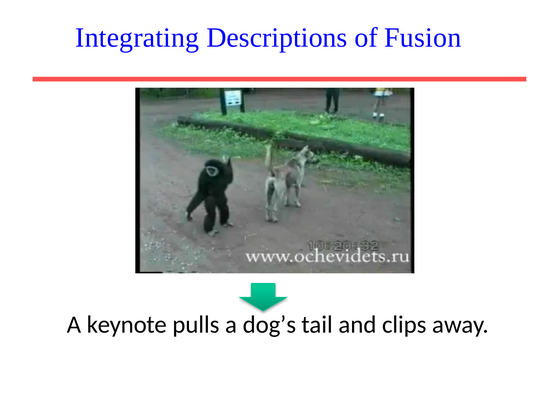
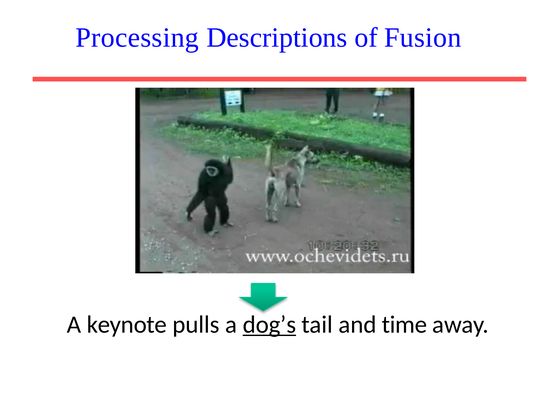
Integrating: Integrating -> Processing
dog’s underline: none -> present
clips: clips -> time
